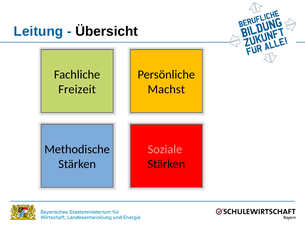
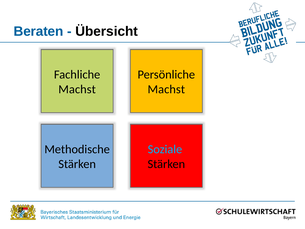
Leitung: Leitung -> Beraten
Freizeit at (77, 89): Freizeit -> Machst
Soziale colour: pink -> light blue
